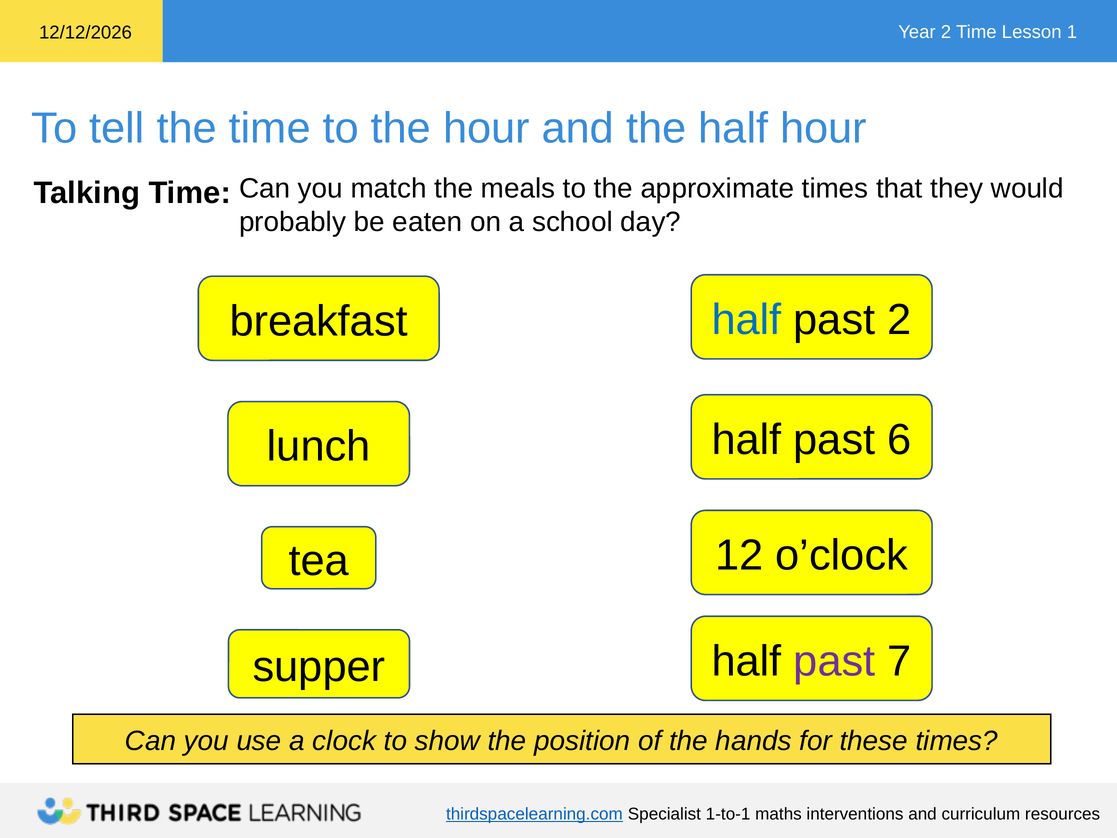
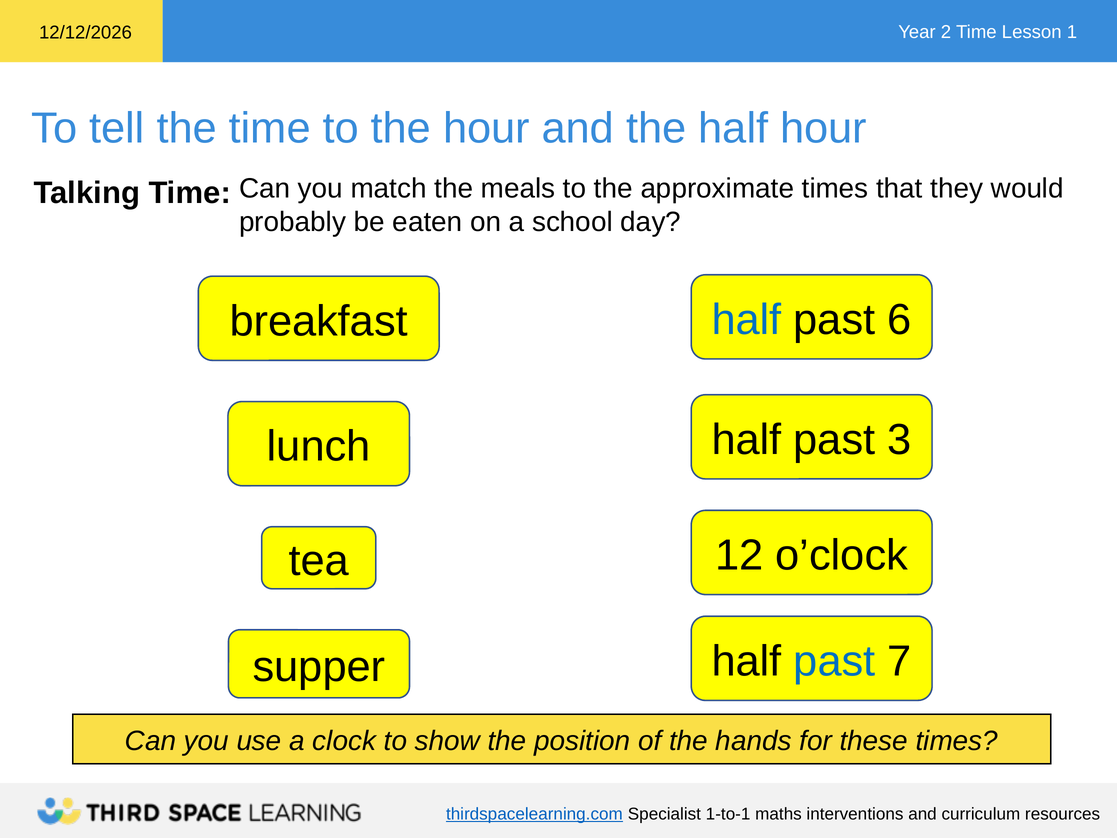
past 2: 2 -> 6
6: 6 -> 3
past at (834, 661) colour: purple -> blue
